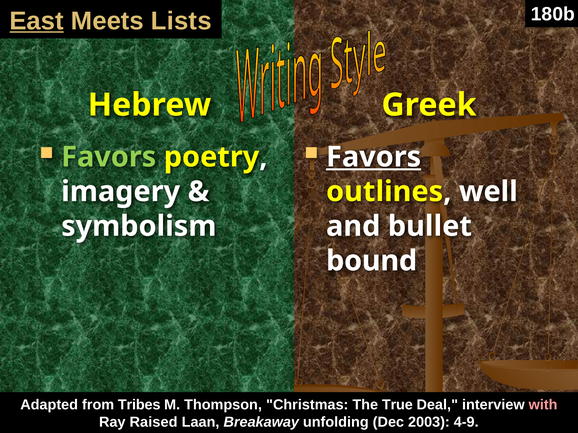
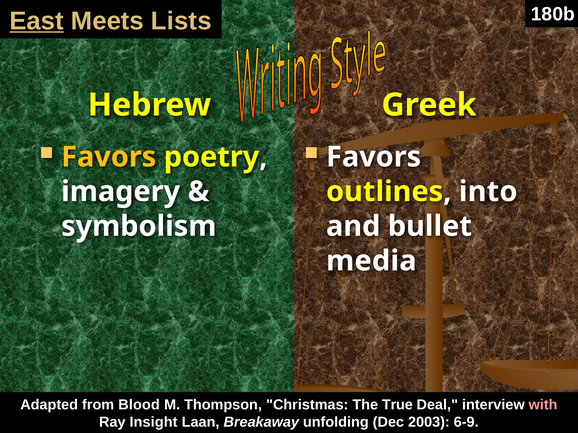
Favors at (109, 157) colour: light green -> yellow
Favors at (374, 157) underline: present -> none
well: well -> into
bound: bound -> media
Tribes: Tribes -> Blood
Raised: Raised -> Insight
4-9: 4-9 -> 6-9
